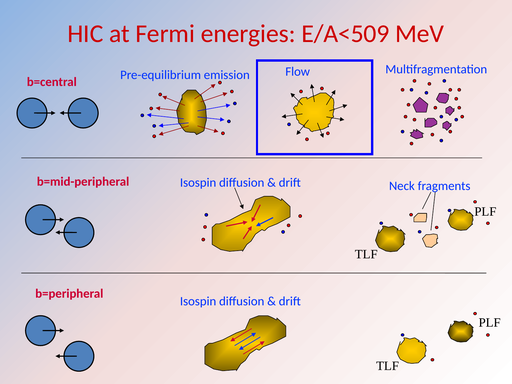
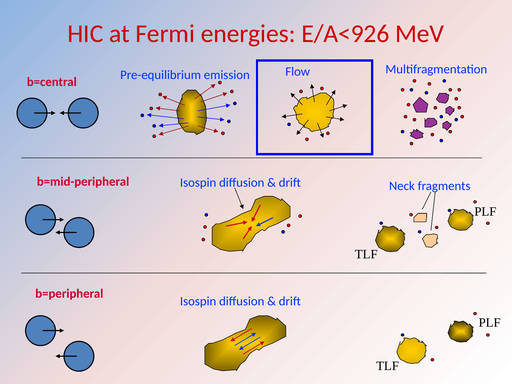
E/A<509: E/A<509 -> E/A<926
